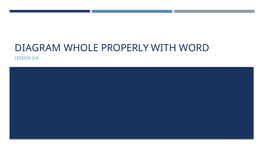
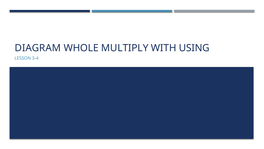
PROPERLY: PROPERLY -> MULTIPLY
WORD: WORD -> USING
